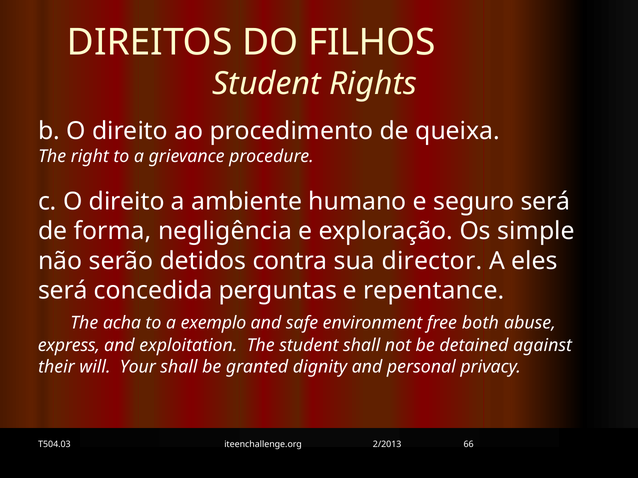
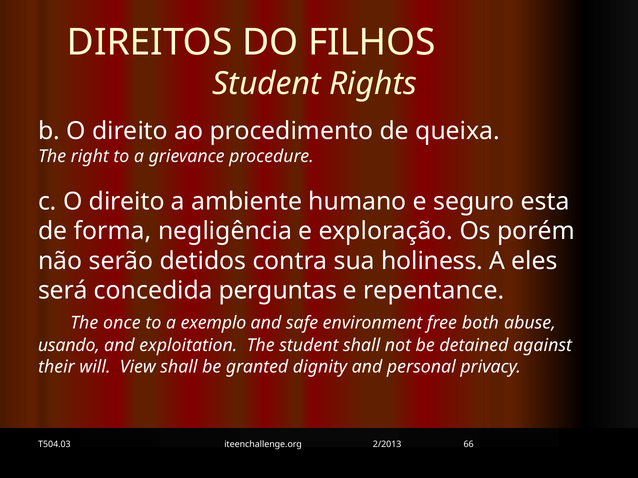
seguro será: será -> esta
simple: simple -> porém
director: director -> holiness
acha: acha -> once
express: express -> usando
Your: Your -> View
